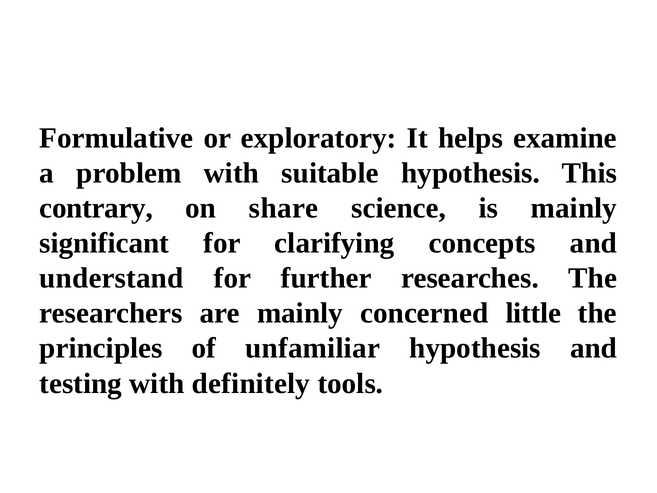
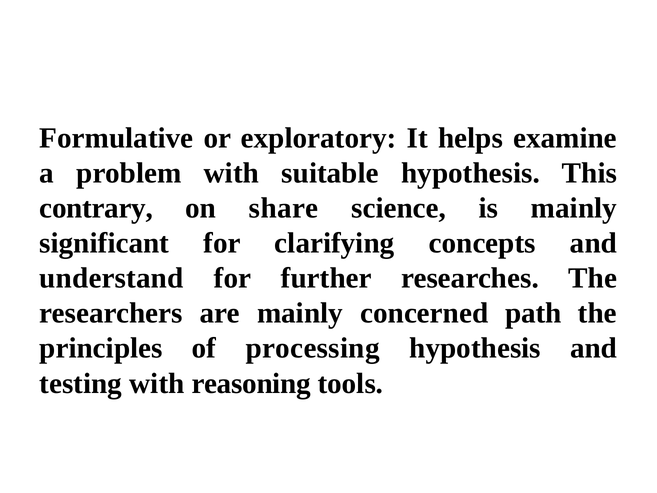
little: little -> path
unfamiliar: unfamiliar -> processing
definitely: definitely -> reasoning
